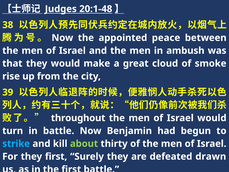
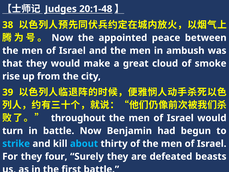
about colour: light green -> light blue
they first: first -> four
drawn: drawn -> beasts
